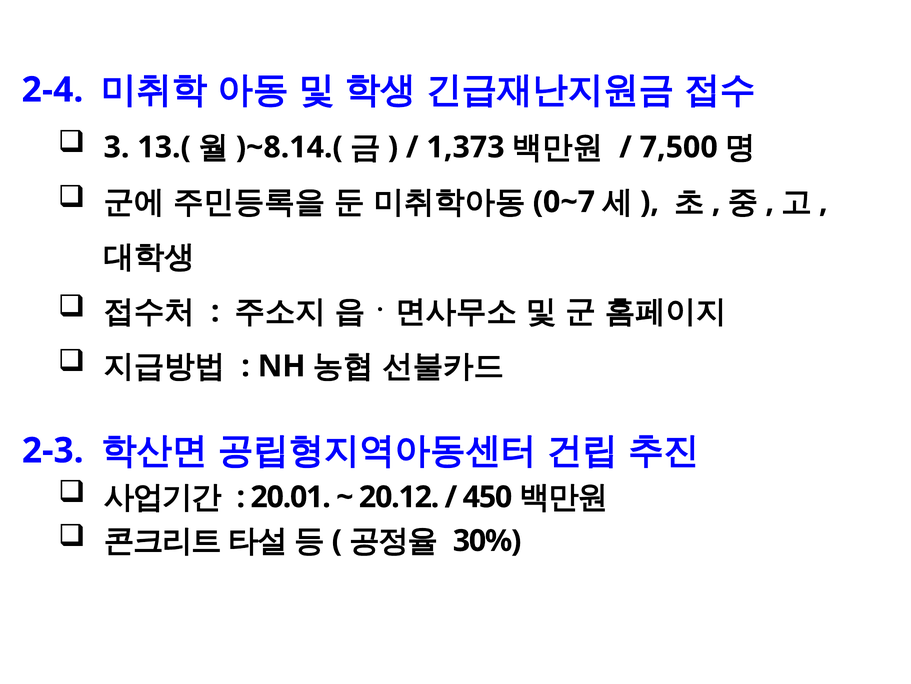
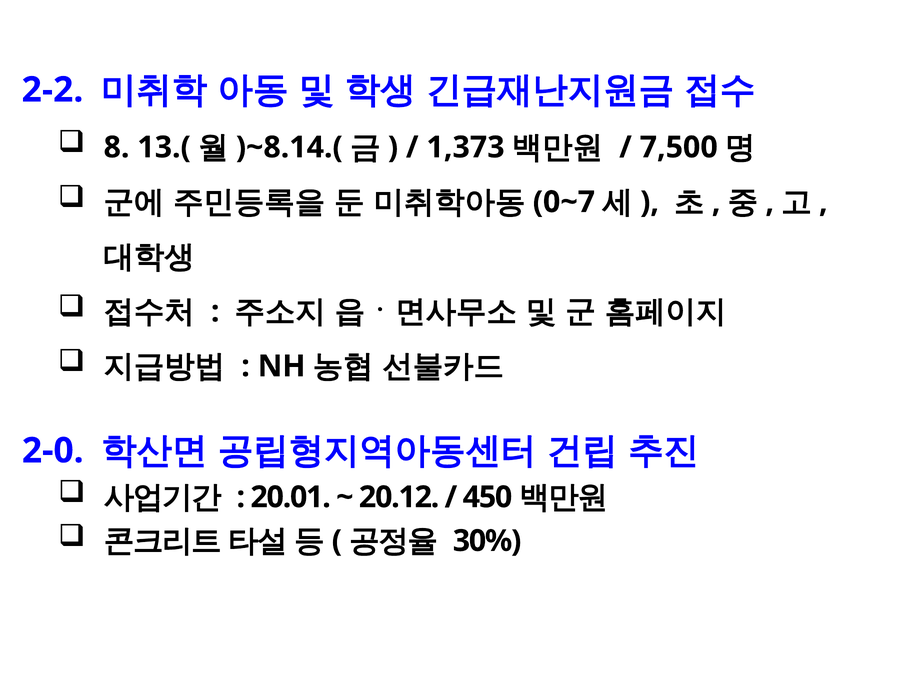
2-4: 2-4 -> 2-2
3: 3 -> 8
2-3: 2-3 -> 2-0
